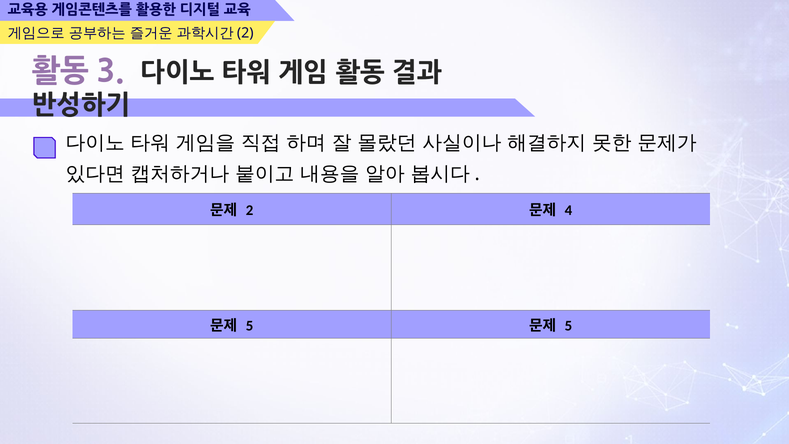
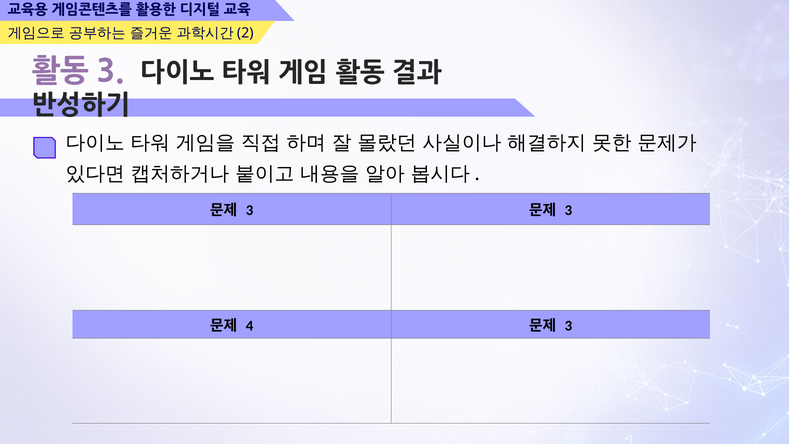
2 at (250, 210): 2 -> 3
4 at (568, 210): 4 -> 3
5 at (250, 326): 5 -> 4
5 at (568, 326): 5 -> 3
